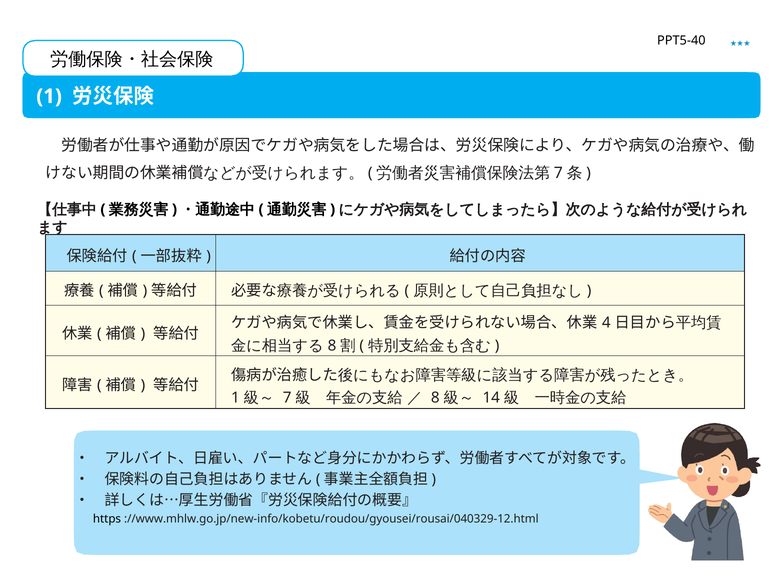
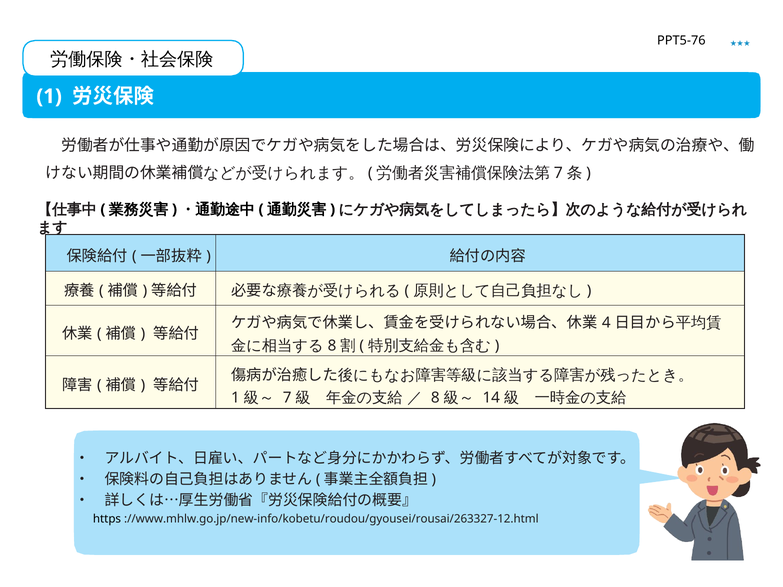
PPT5-40: PPT5-40 -> PPT5-76
://www.mhlw.go.jp/new-info/kobetu/roudou/gyousei/rousai/040329-12.html: ://www.mhlw.go.jp/new-info/kobetu/roudou/gyousei/rousai/040329-12.html -> ://www.mhlw.go.jp/new-info/kobetu/roudou/gyousei/rousai/263327-12.html
